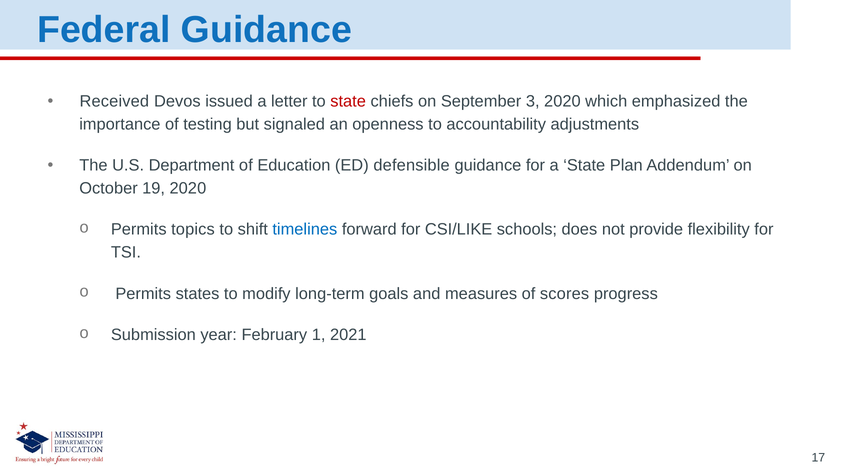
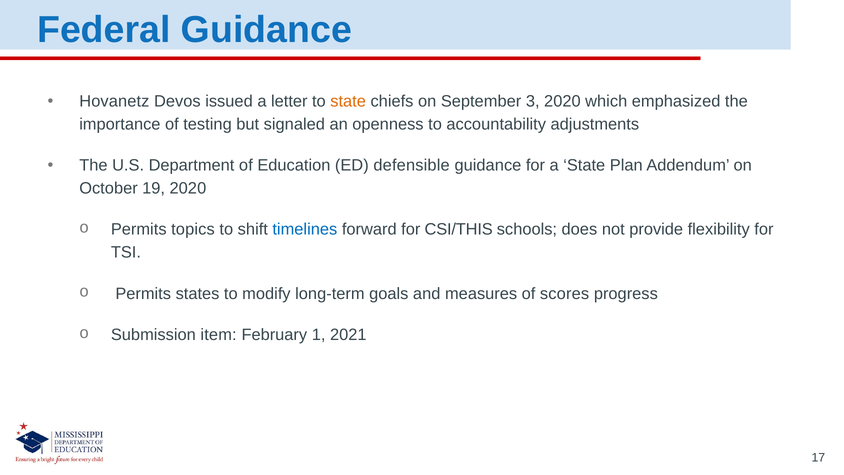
Received: Received -> Hovanetz
state at (348, 101) colour: red -> orange
CSI/LIKE: CSI/LIKE -> CSI/THIS
year: year -> item
